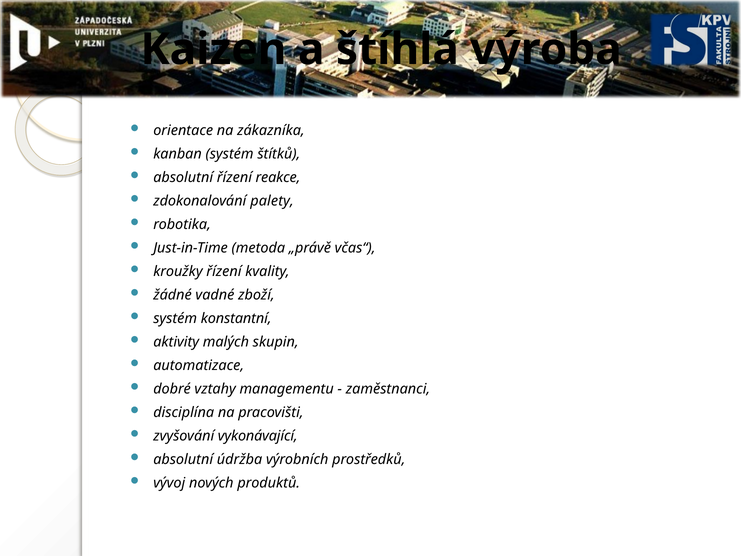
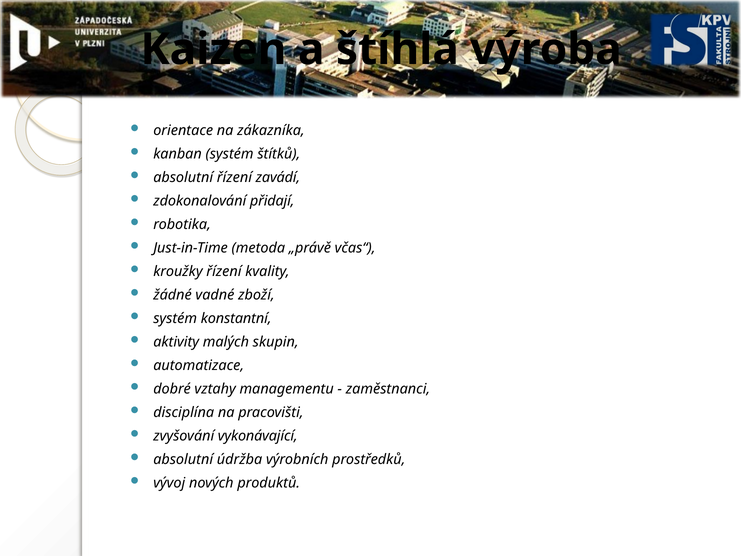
reakce: reakce -> zavádí
palety: palety -> přidají
